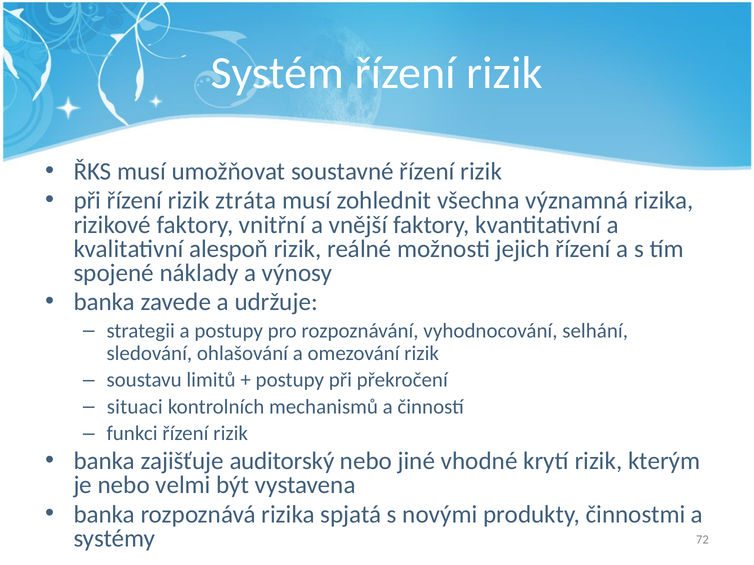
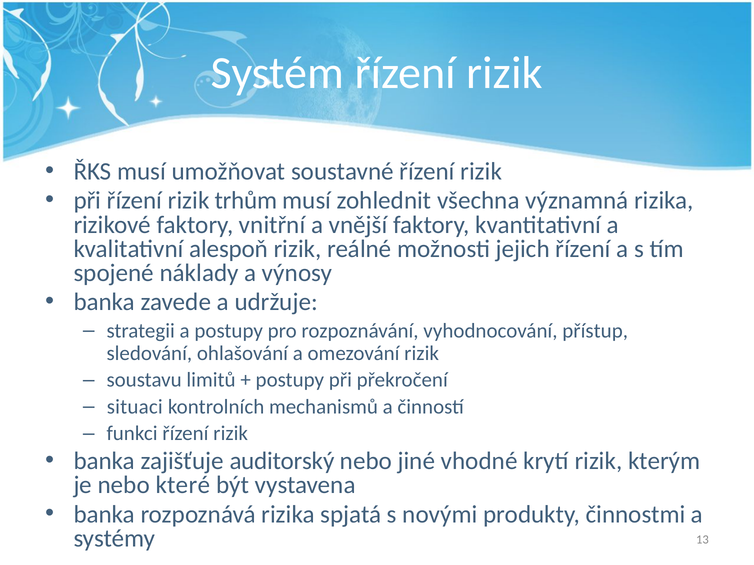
ztráta: ztráta -> trhům
selhání: selhání -> přístup
velmi: velmi -> které
72: 72 -> 13
